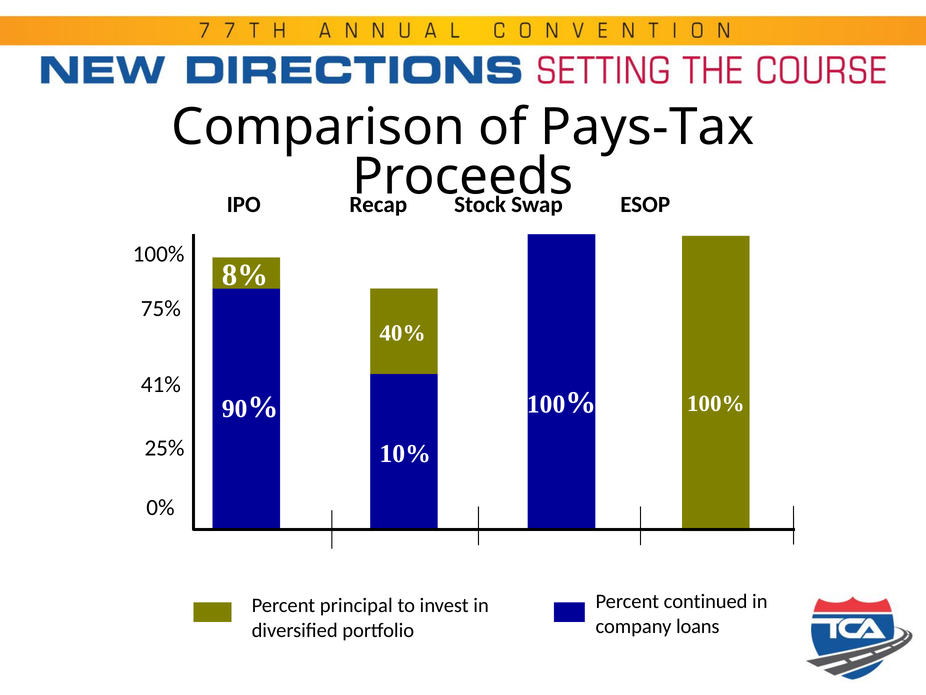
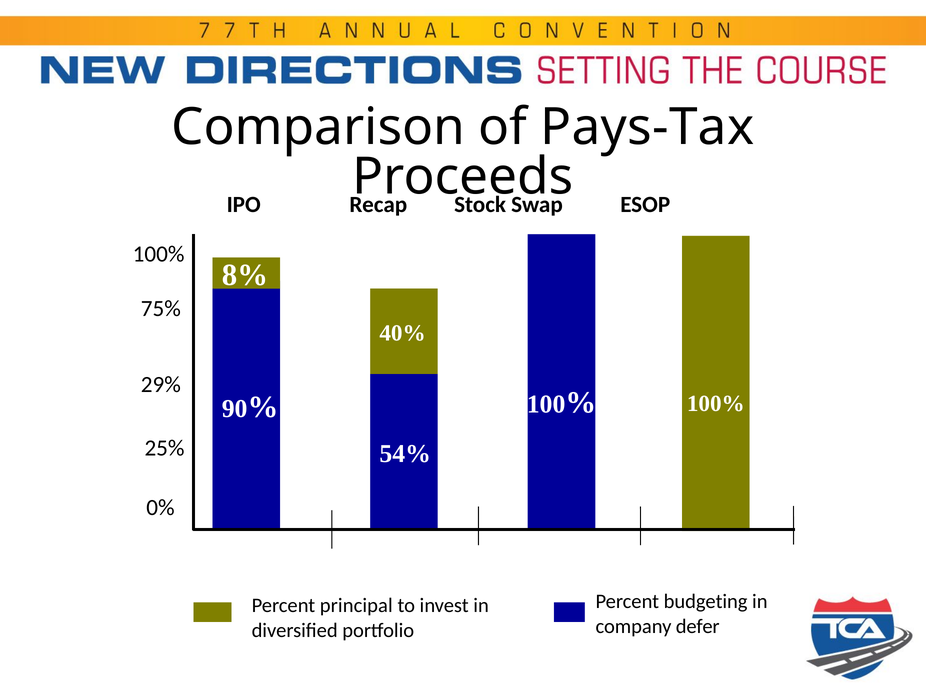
41%: 41% -> 29%
10%: 10% -> 54%
continued: continued -> budgeting
loans: loans -> defer
